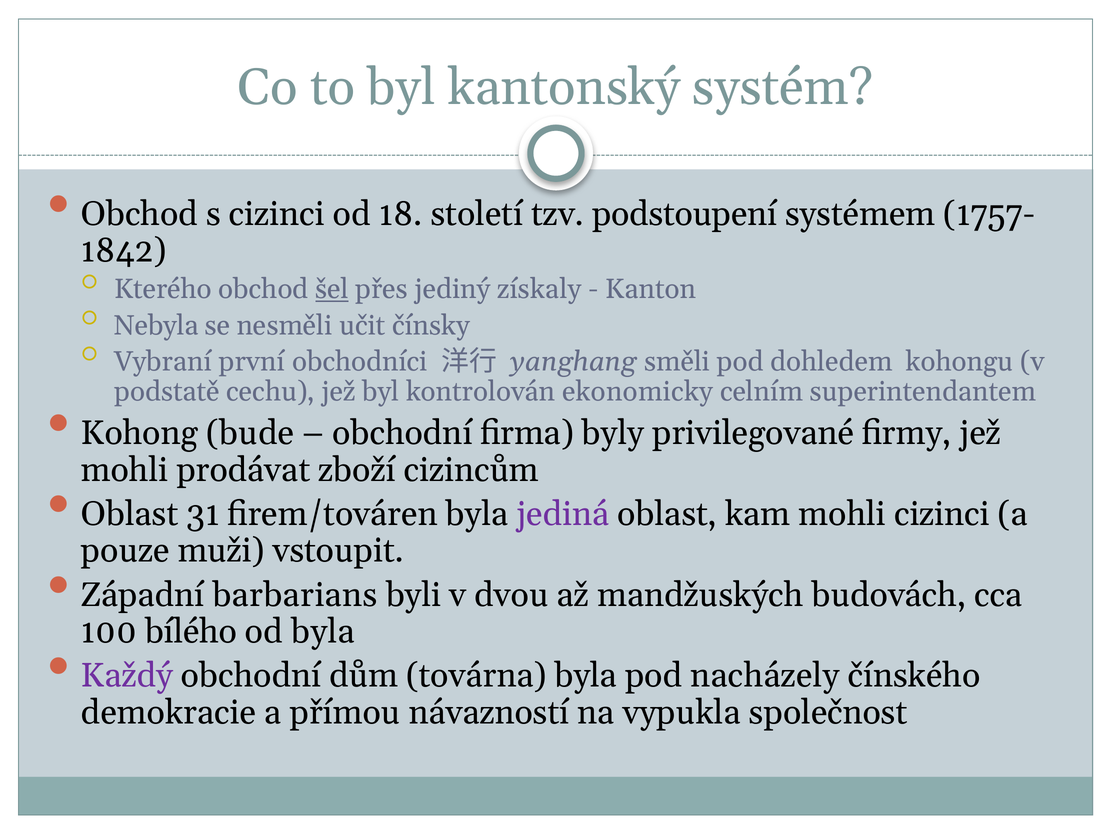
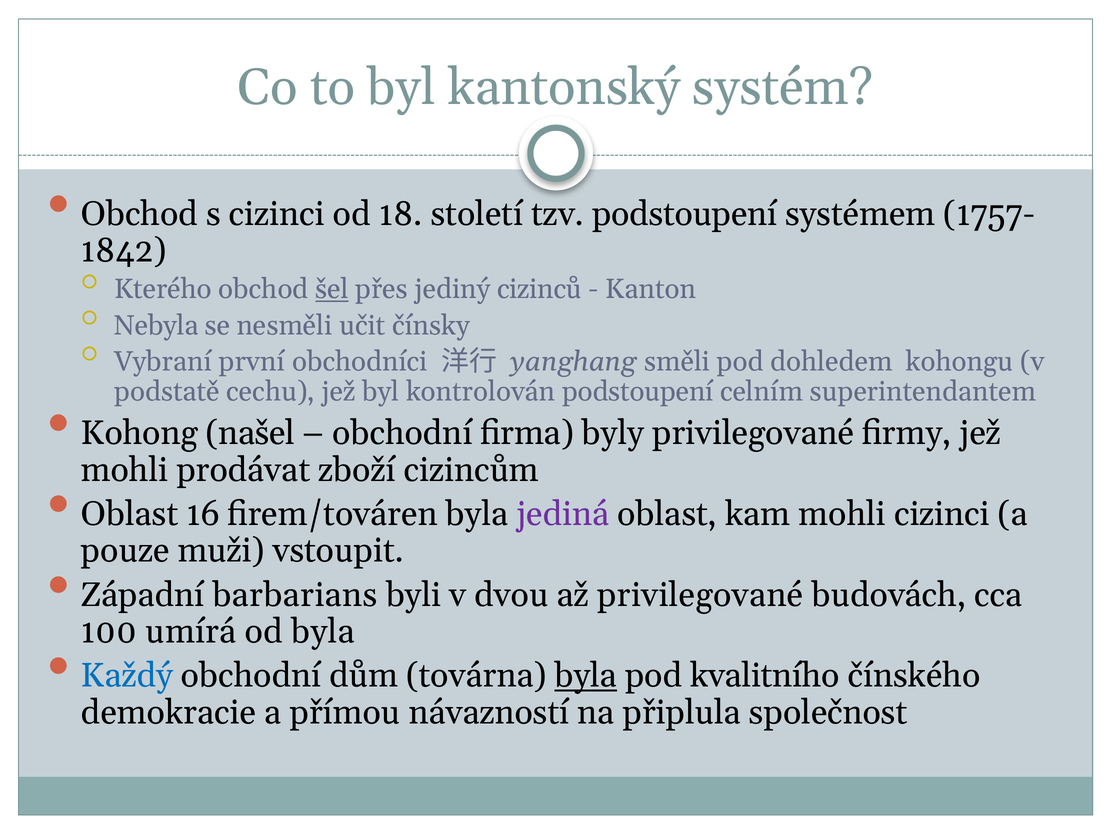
získaly: získaly -> cizinců
kontrolován ekonomicky: ekonomicky -> podstoupení
bude: bude -> našel
31: 31 -> 16
až mandžuských: mandžuských -> privilegované
bílého: bílého -> umírá
Každý colour: purple -> blue
byla at (586, 676) underline: none -> present
nacházely: nacházely -> kvalitního
vypukla: vypukla -> připlula
